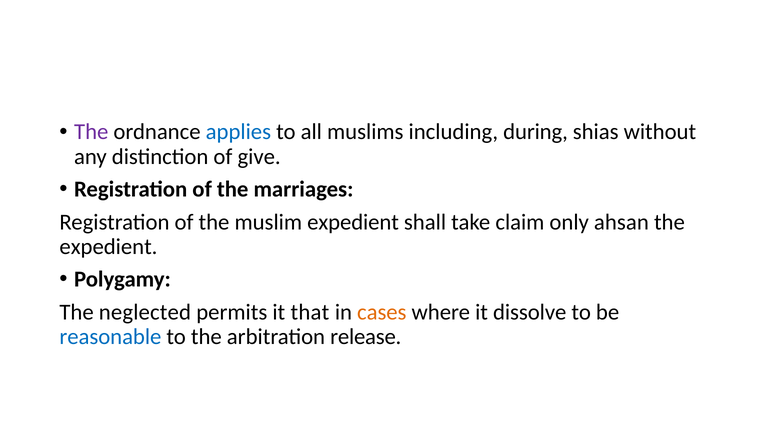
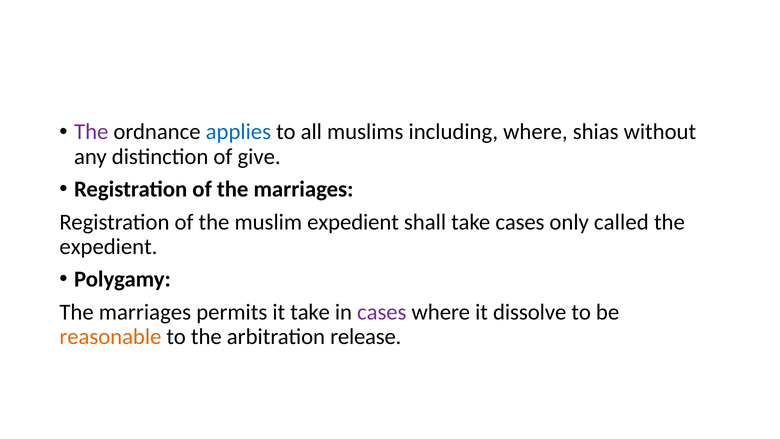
including during: during -> where
take claim: claim -> cases
ahsan: ahsan -> called
neglected at (145, 312): neglected -> marriages
it that: that -> take
cases at (382, 312) colour: orange -> purple
reasonable colour: blue -> orange
